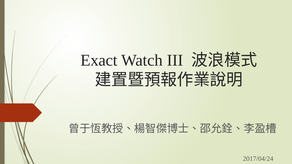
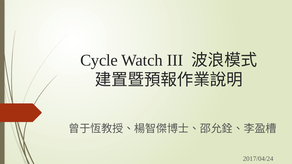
Exact: Exact -> Cycle
